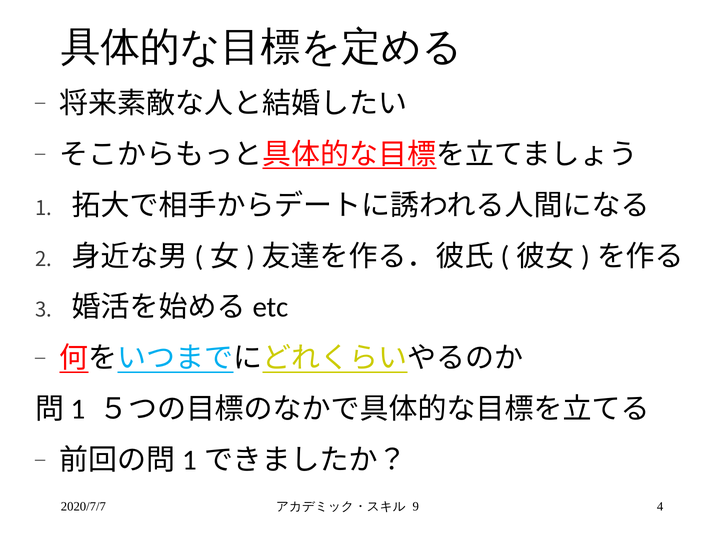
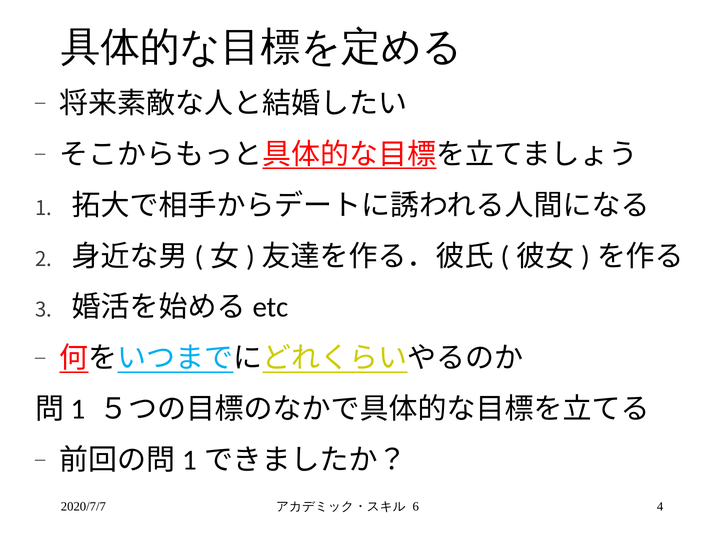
9: 9 -> 6
